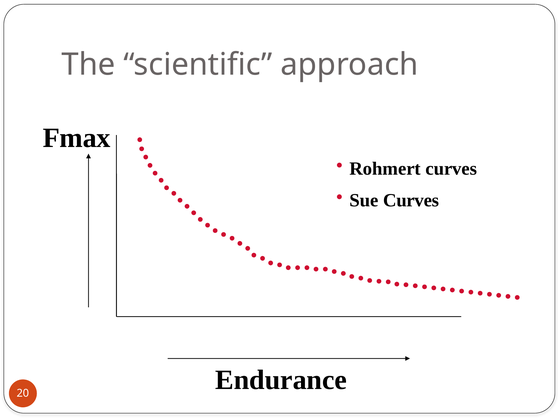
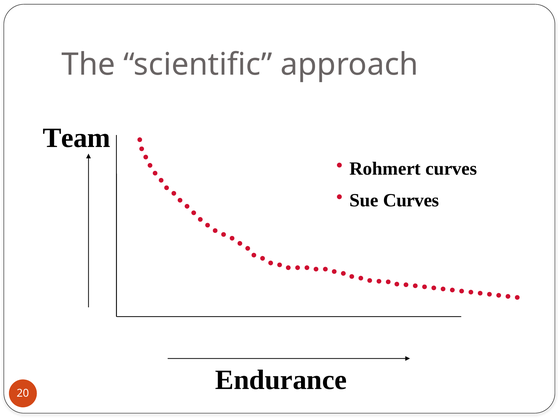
Fmax: Fmax -> Team
